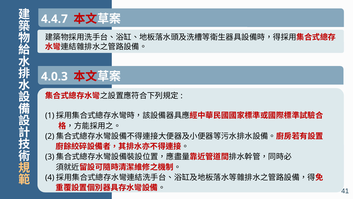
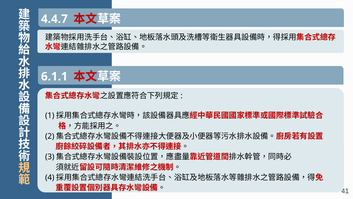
4.0.3: 4.0.3 -> 6.1.1
